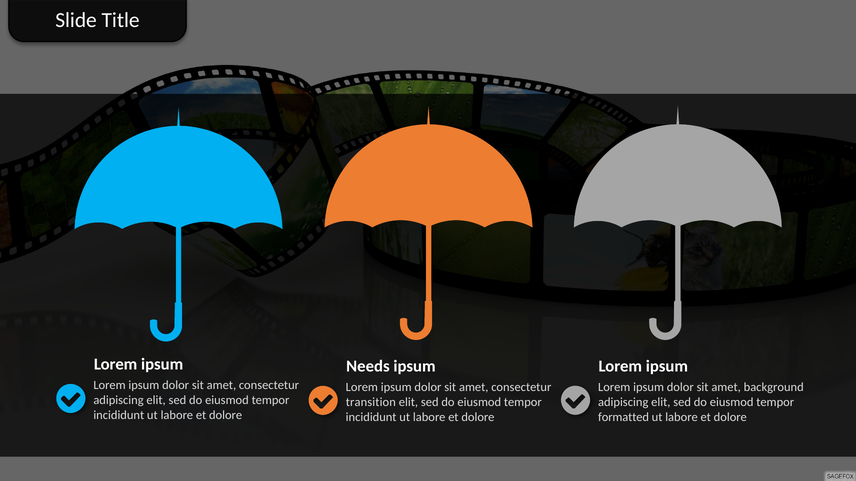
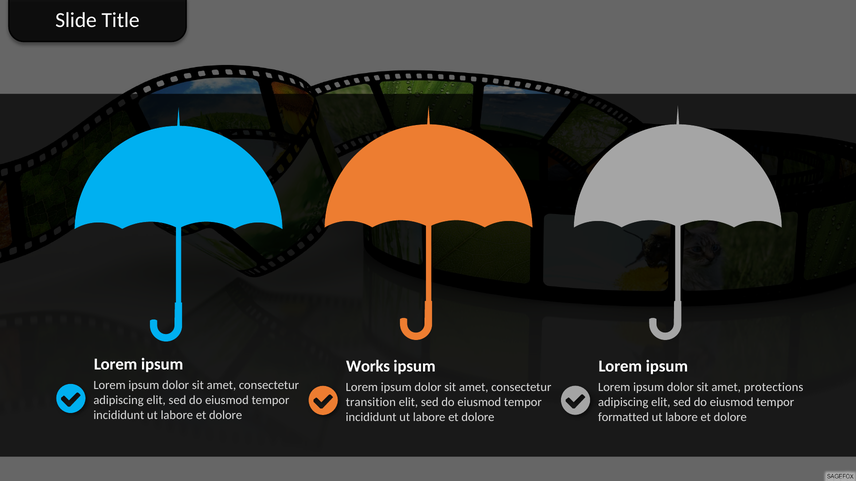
Needs: Needs -> Works
background: background -> protections
